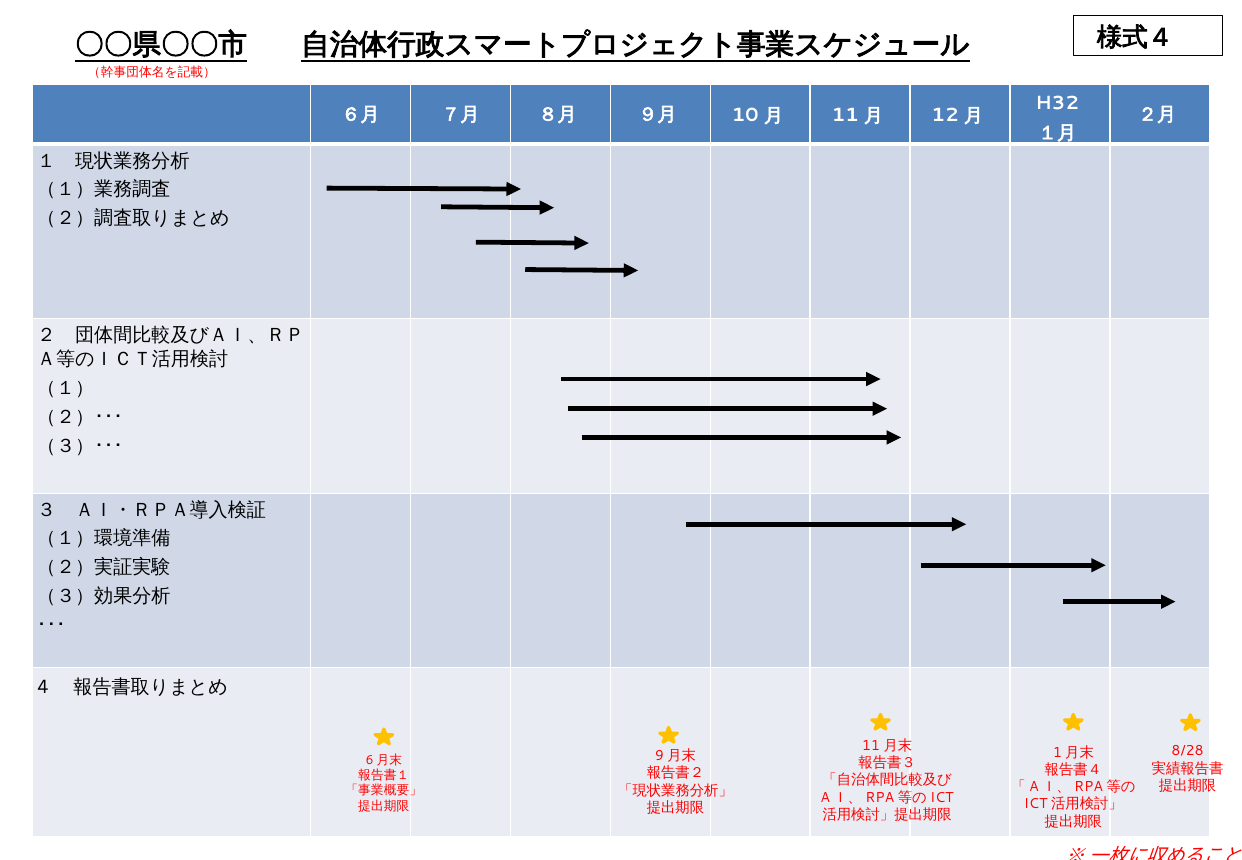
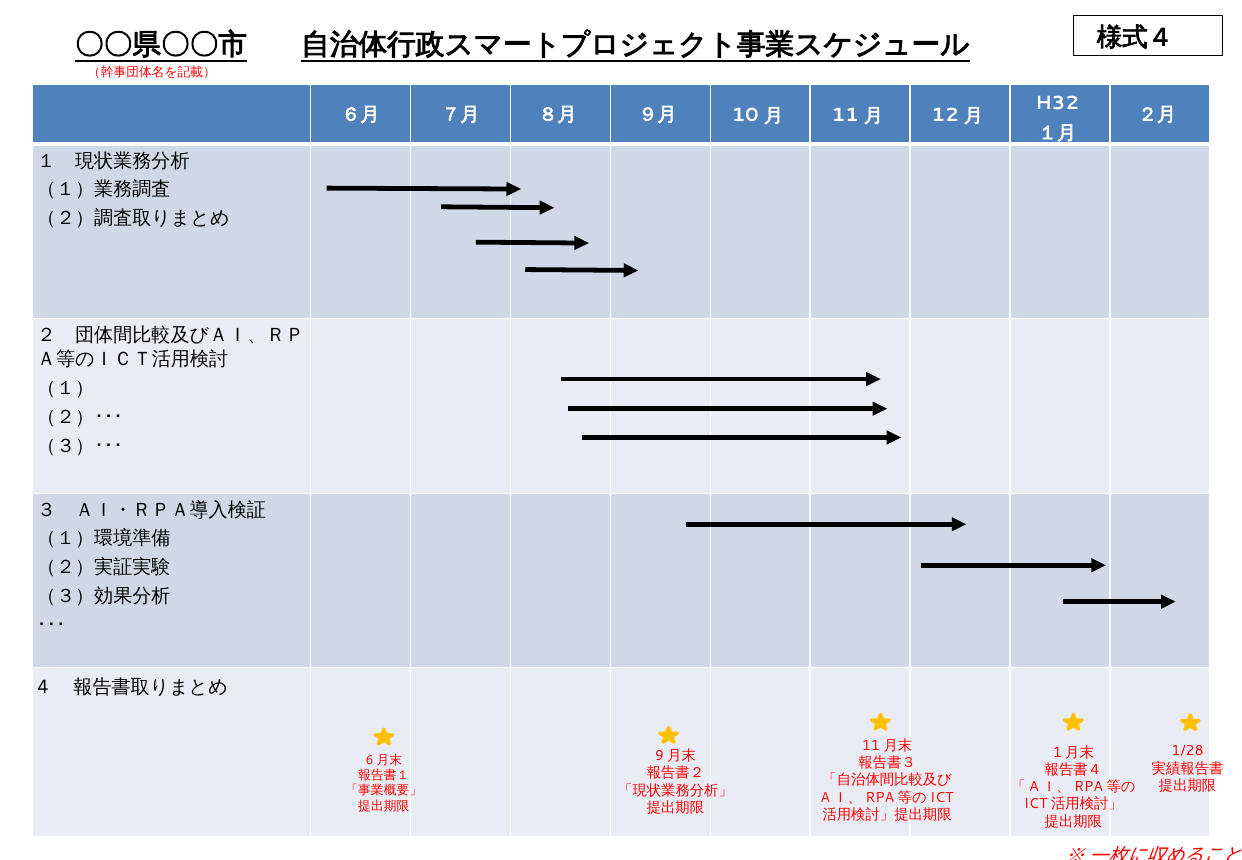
8/28: 8/28 -> 1/28
